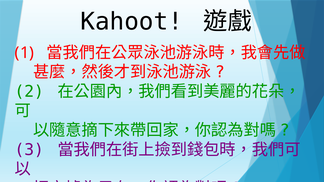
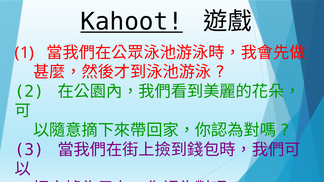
Kahoot underline: none -> present
